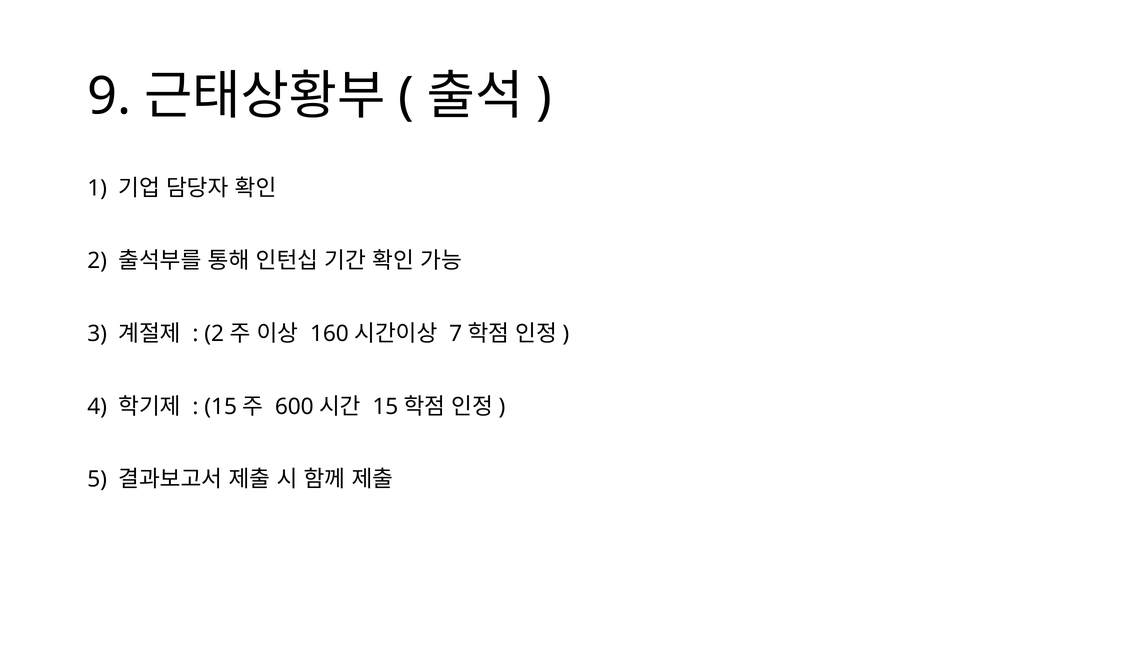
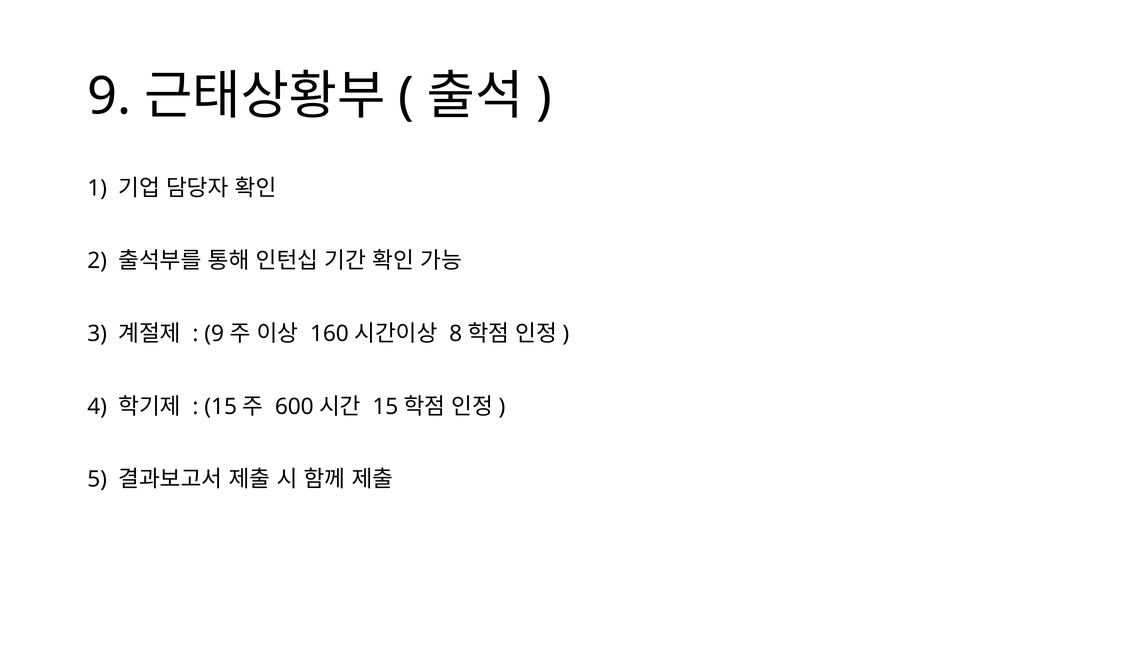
2 at (214, 334): 2 -> 9
7: 7 -> 8
